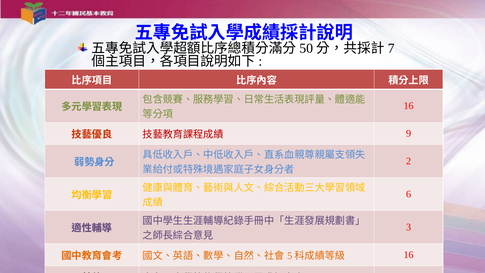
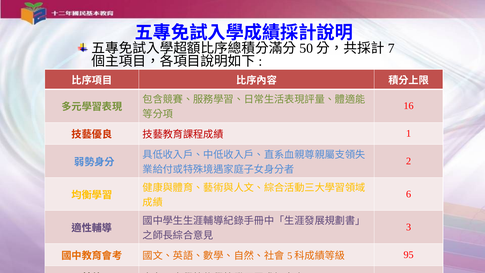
9: 9 -> 1
16 at (409, 255): 16 -> 95
